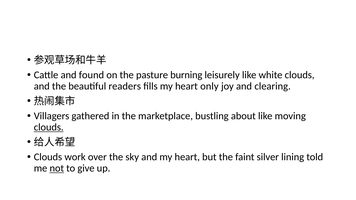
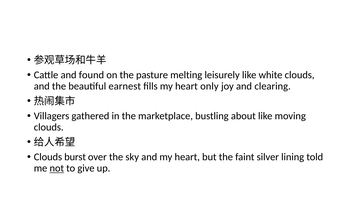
burning: burning -> melting
readers: readers -> earnest
clouds at (49, 127) underline: present -> none
work: work -> burst
